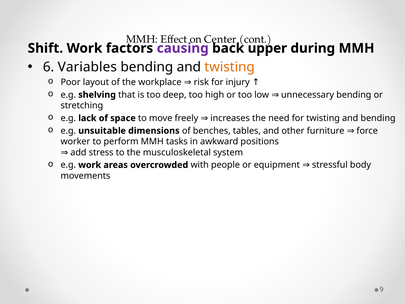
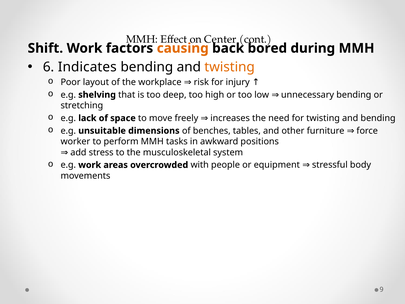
causing colour: purple -> orange
upper: upper -> bored
Variables: Variables -> Indicates
